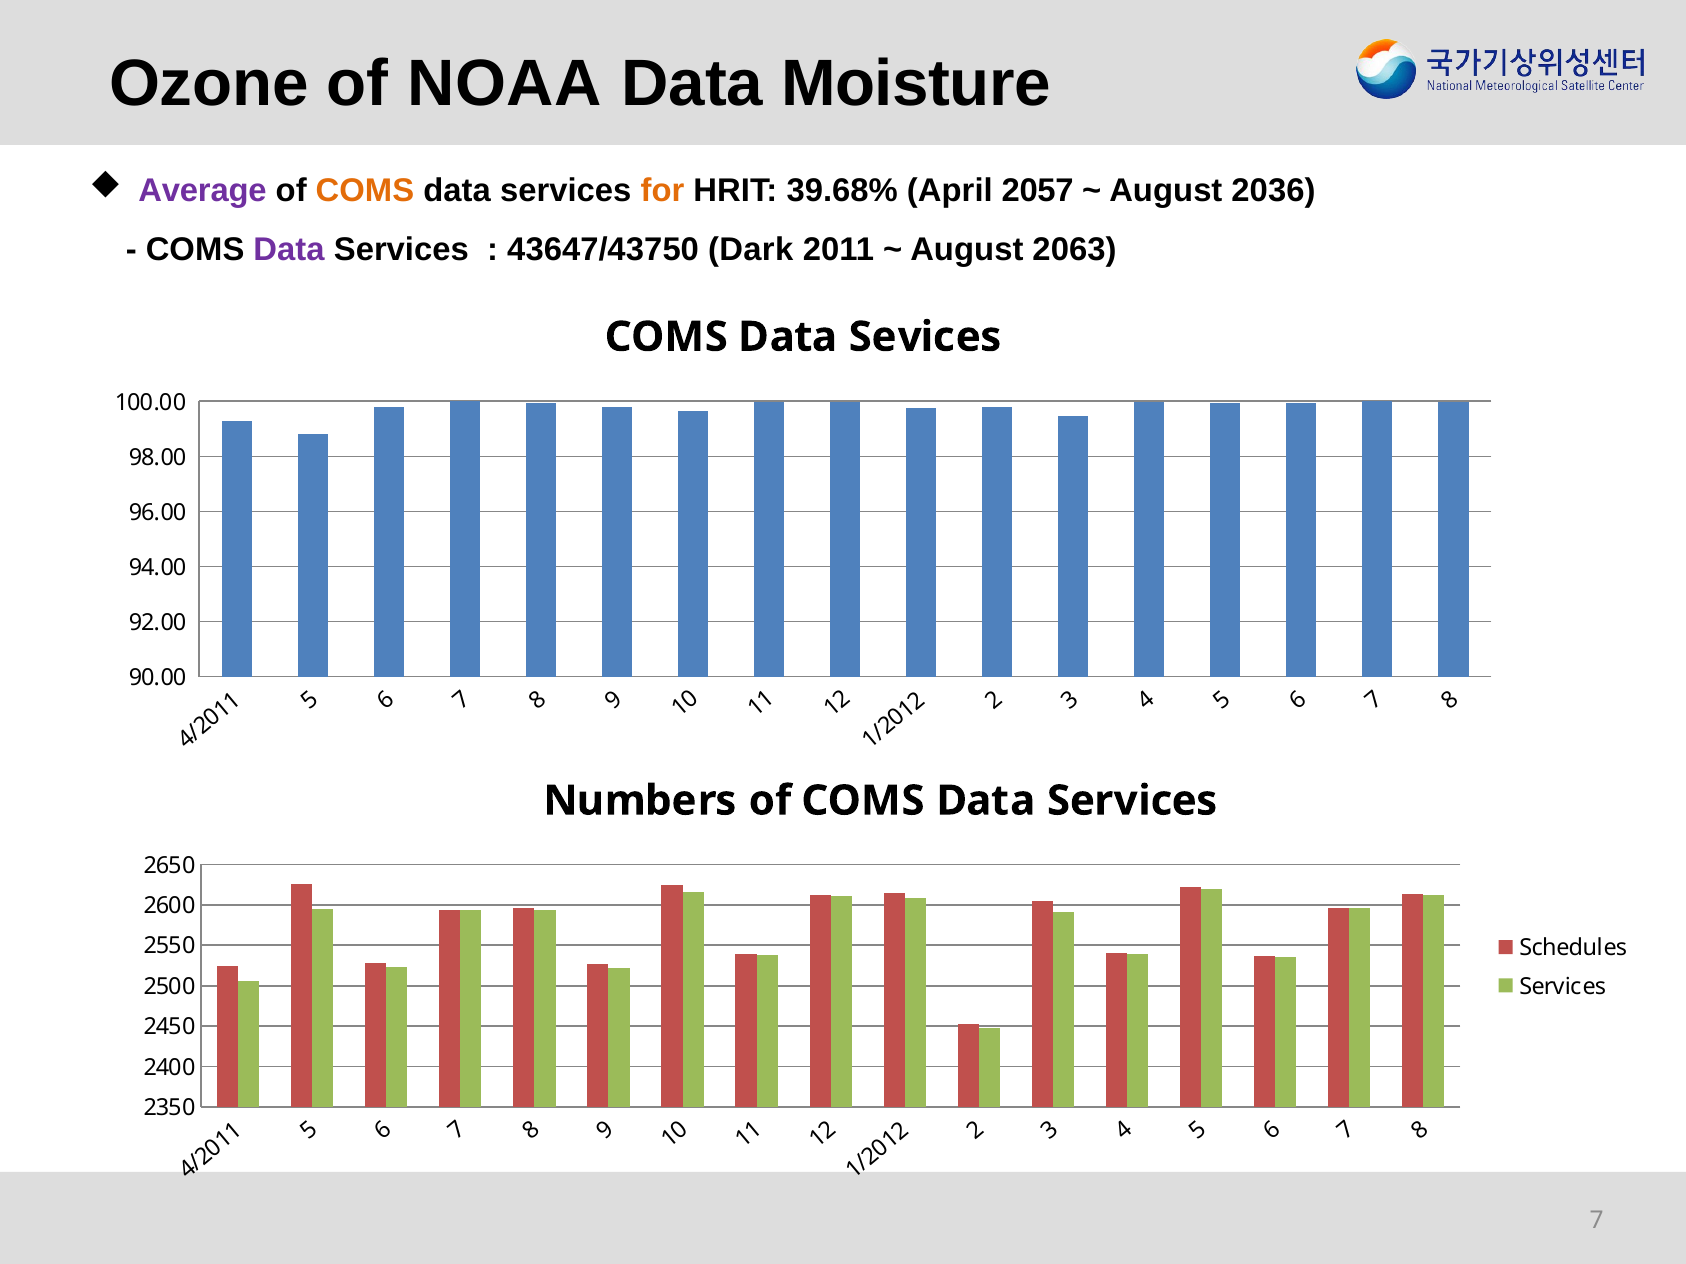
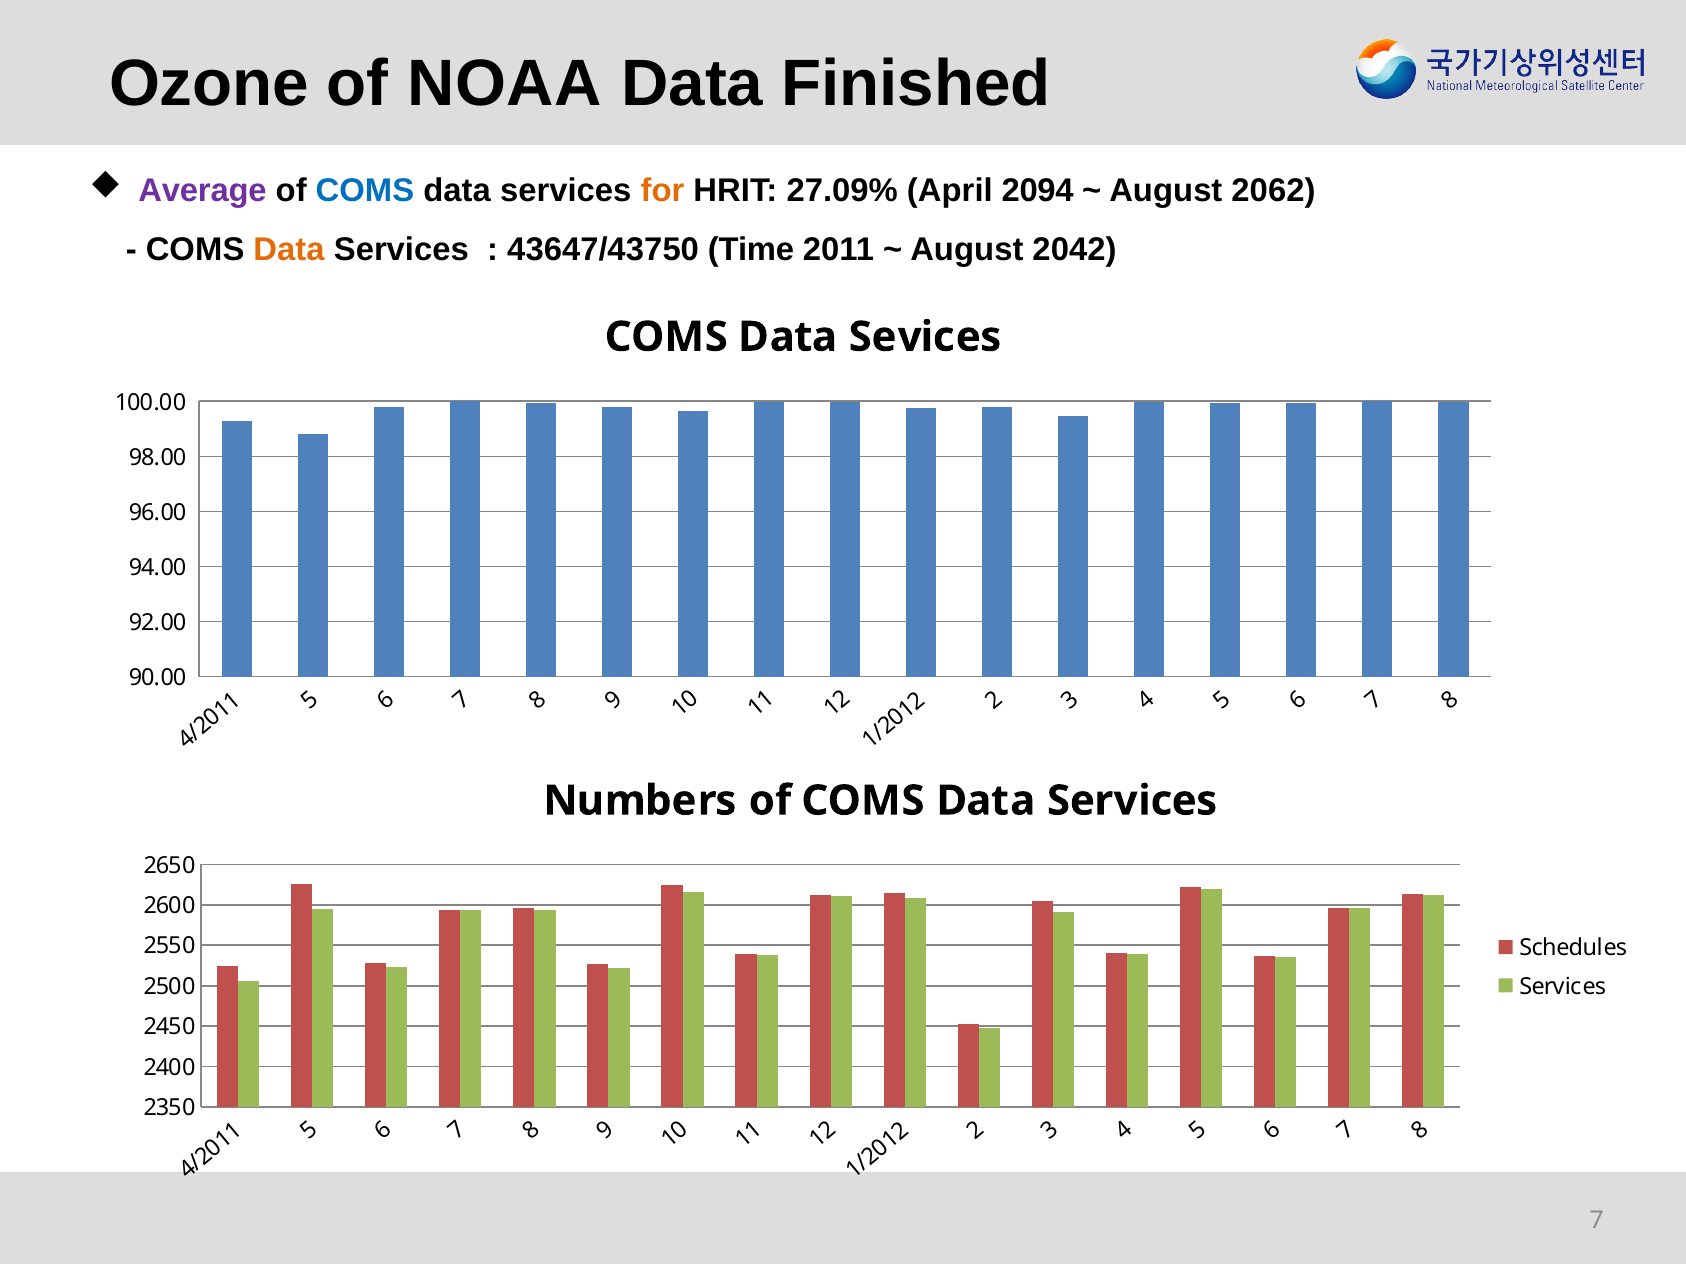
Moisture: Moisture -> Finished
COMS at (365, 191) colour: orange -> blue
39.68%: 39.68% -> 27.09%
2057: 2057 -> 2094
2036: 2036 -> 2062
Data at (289, 250) colour: purple -> orange
Dark: Dark -> Time
2063: 2063 -> 2042
